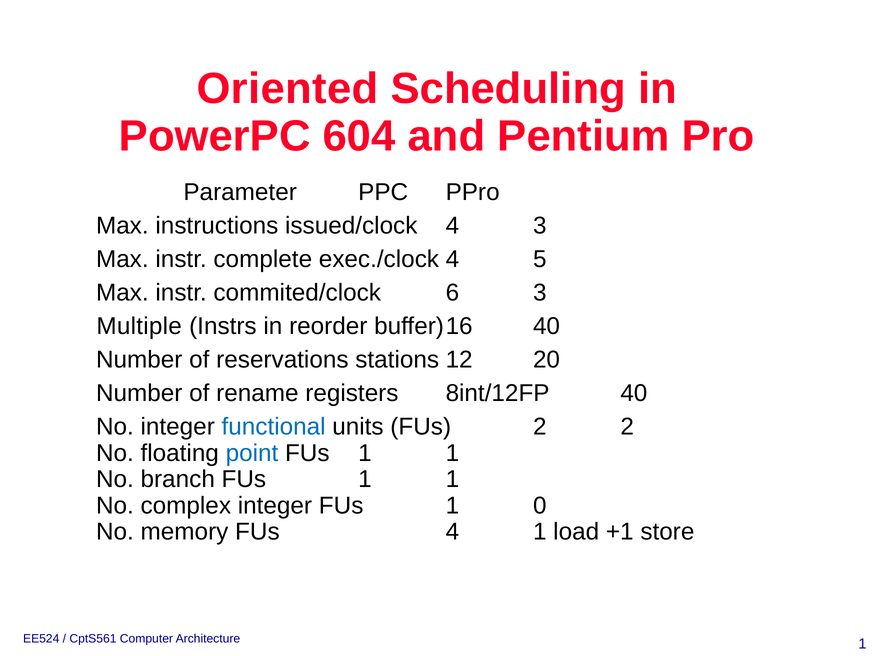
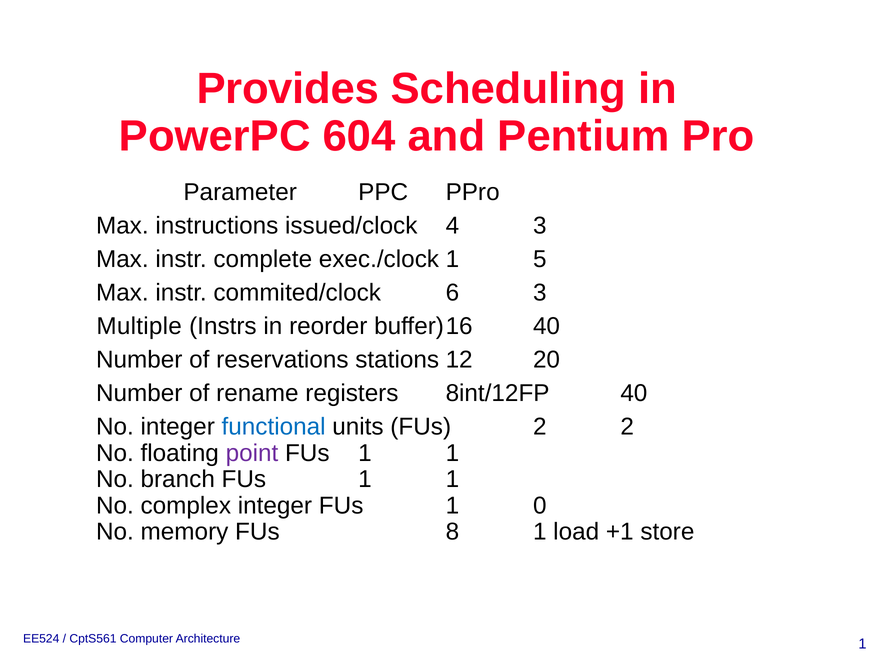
Oriented: Oriented -> Provides
exec./clock 4: 4 -> 1
point colour: blue -> purple
FUs 4: 4 -> 8
